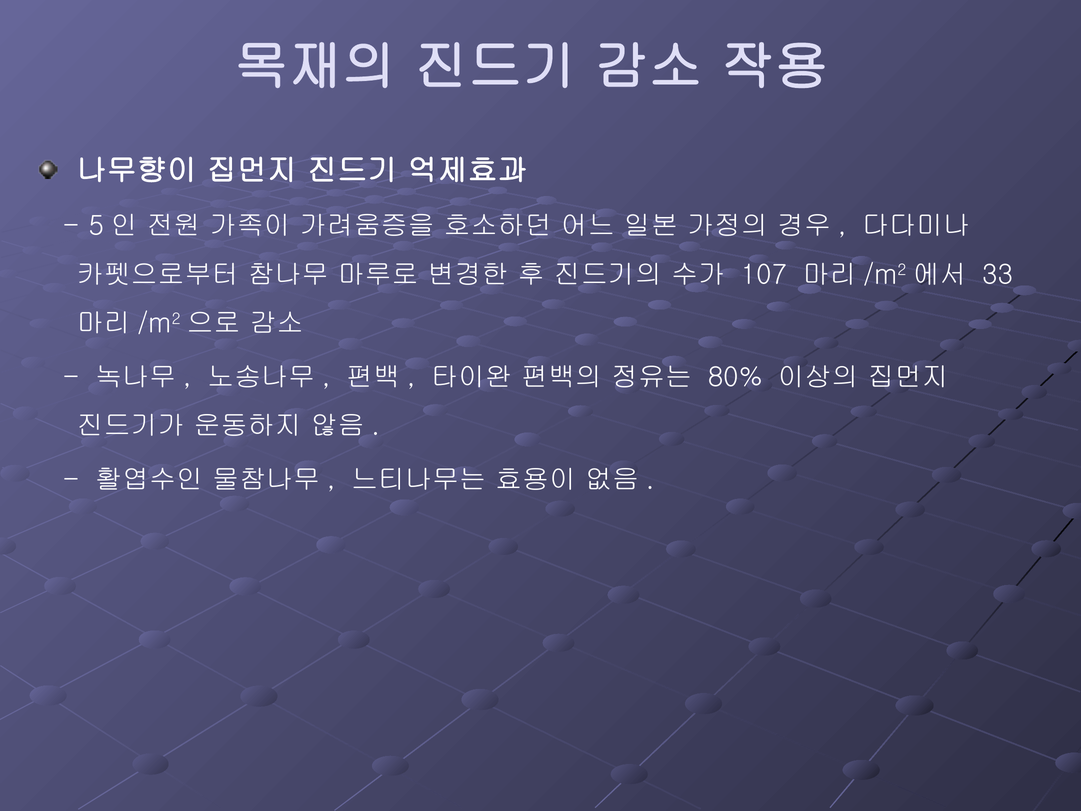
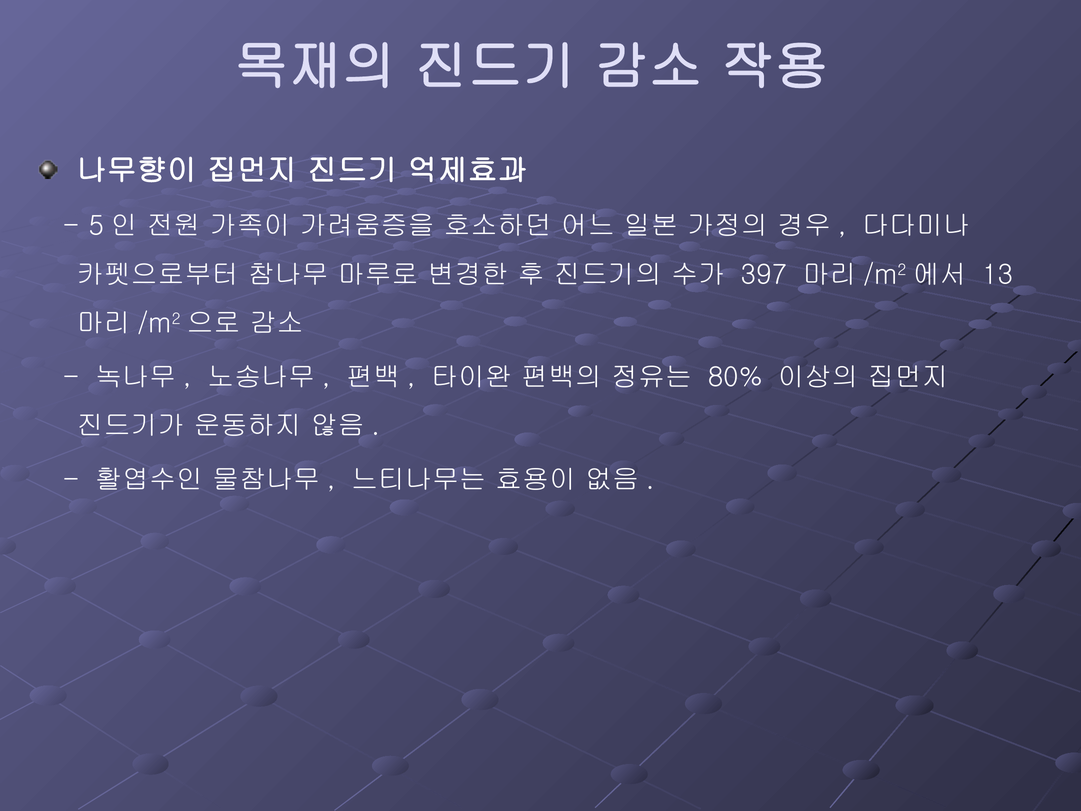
107: 107 -> 397
33: 33 -> 13
